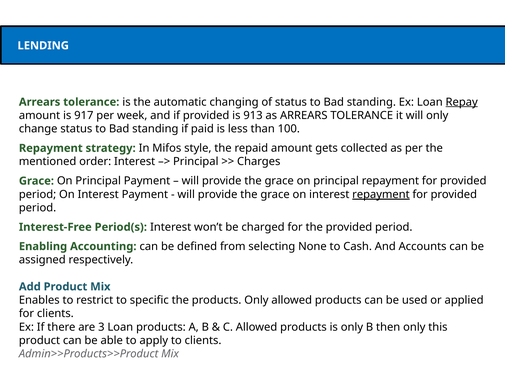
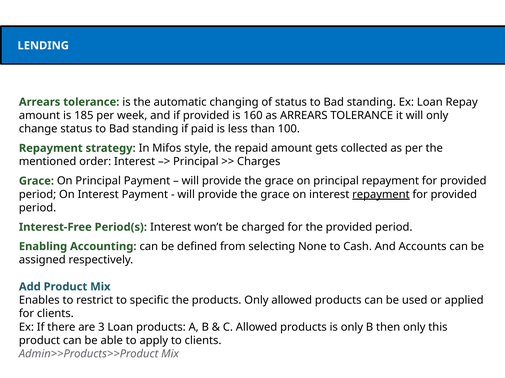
Repay underline: present -> none
917: 917 -> 185
913: 913 -> 160
